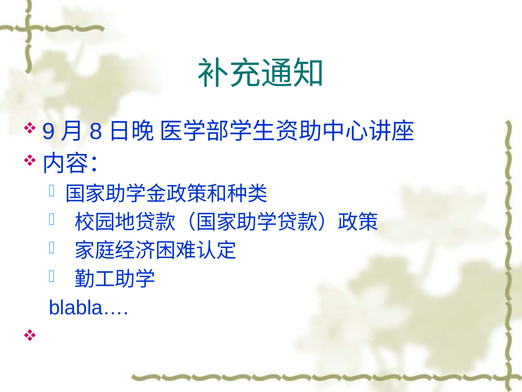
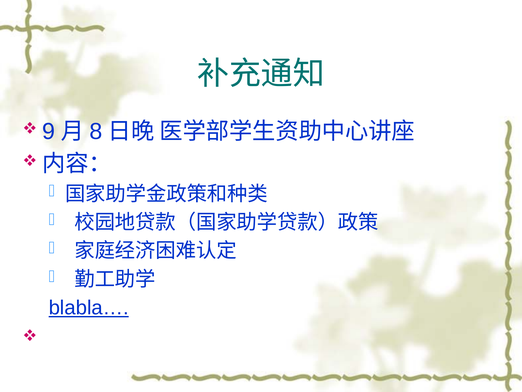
blabla… underline: none -> present
